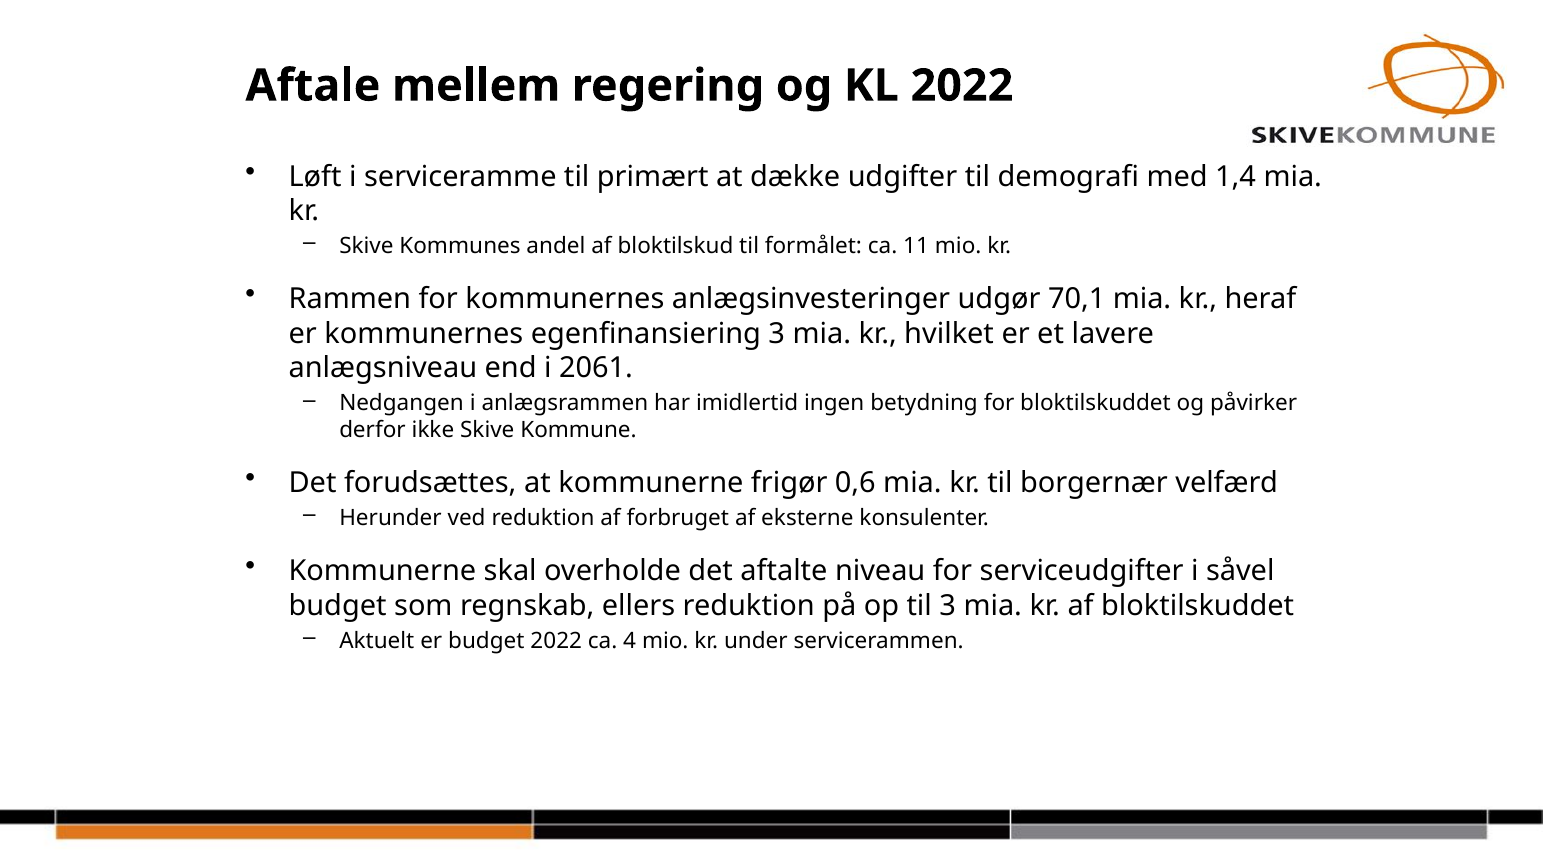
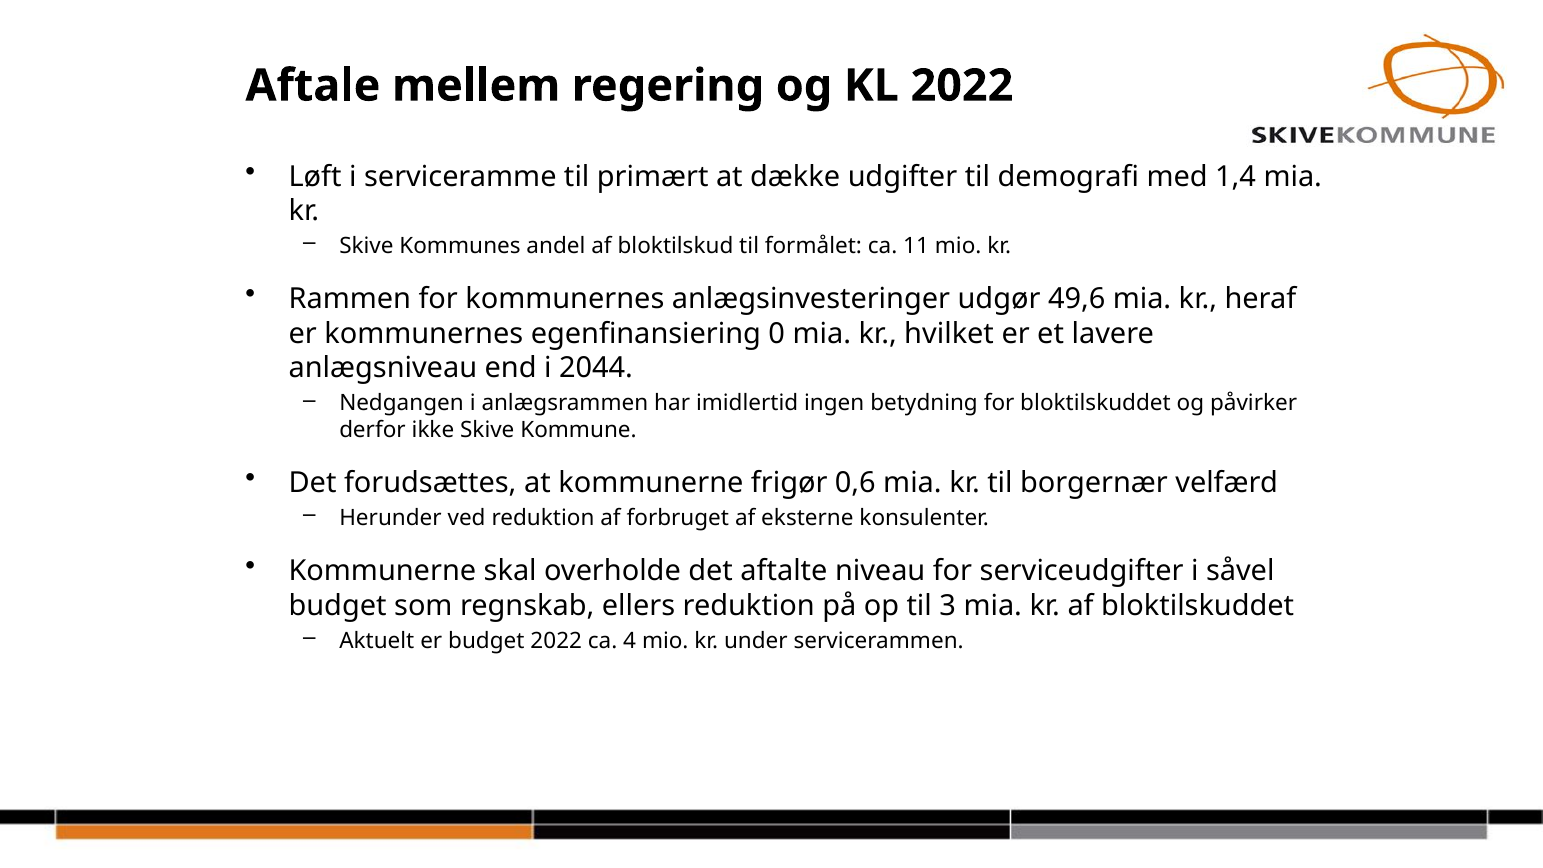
70,1: 70,1 -> 49,6
egenfinansiering 3: 3 -> 0
2061: 2061 -> 2044
